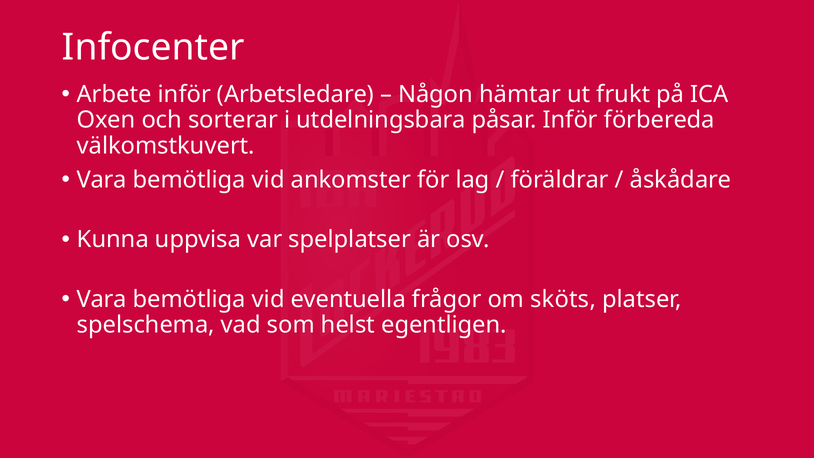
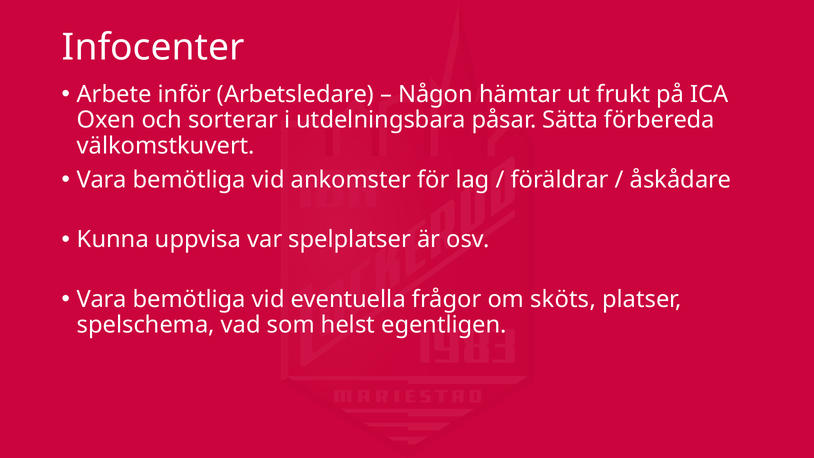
påsar Inför: Inför -> Sätta
